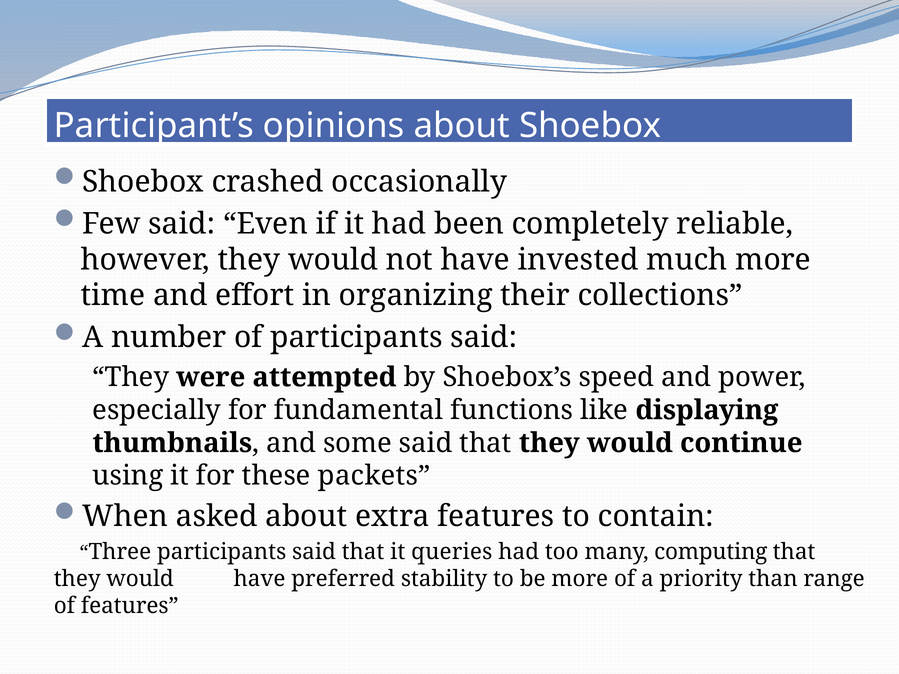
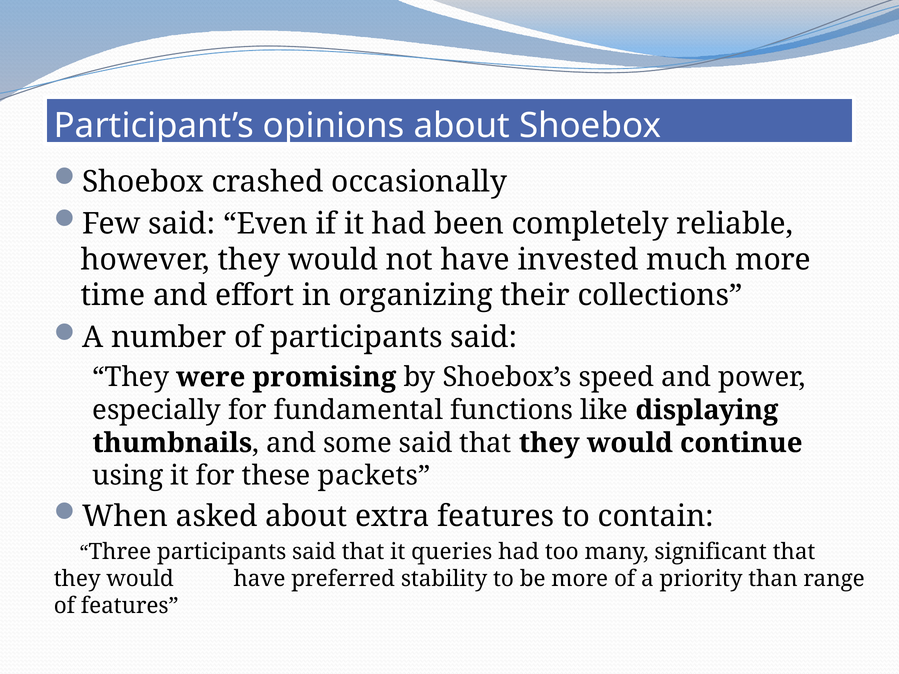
attempted: attempted -> promising
computing: computing -> significant
